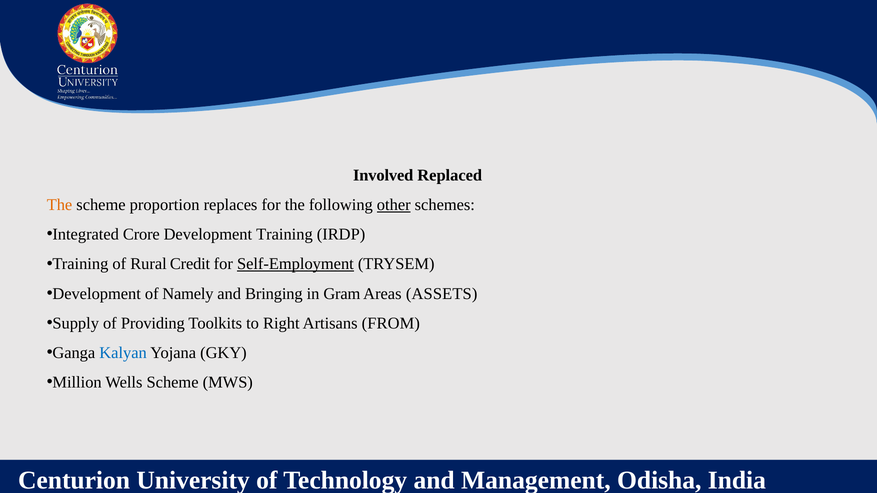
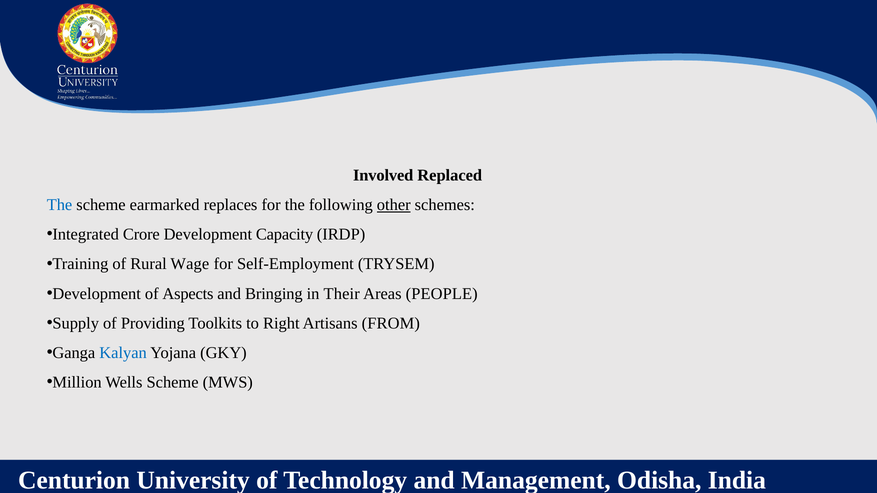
The at (60, 205) colour: orange -> blue
proportion: proportion -> earmarked
Development Training: Training -> Capacity
Credit: Credit -> Wage
Self-Employment underline: present -> none
Namely: Namely -> Aspects
Gram: Gram -> Their
ASSETS: ASSETS -> PEOPLE
